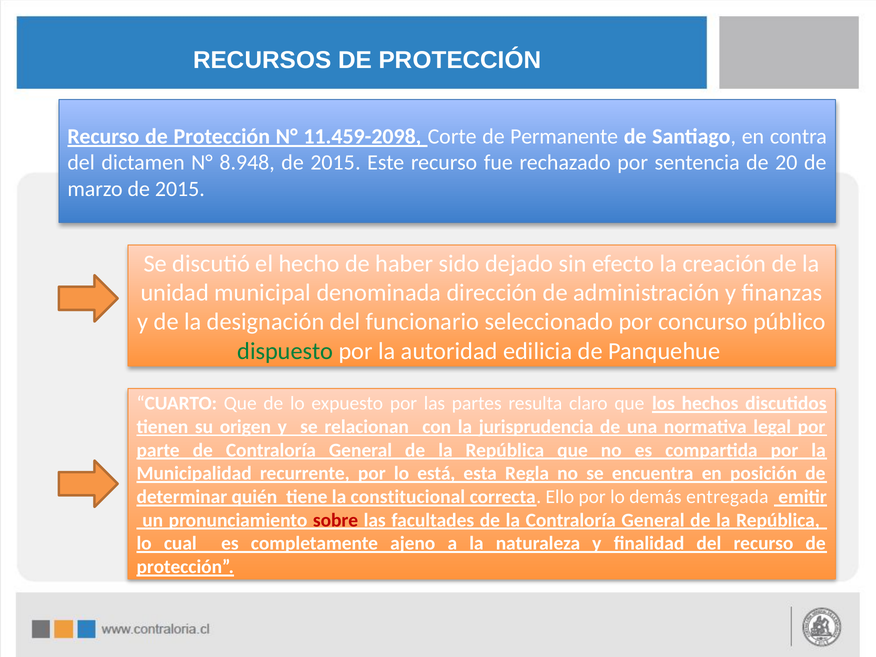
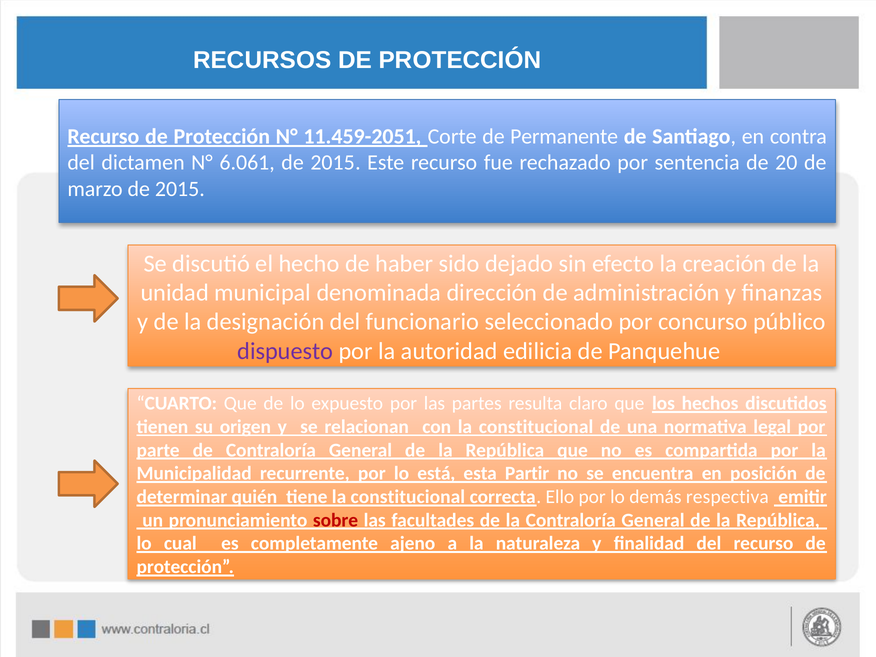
11.459-2098: 11.459-2098 -> 11.459-2051
8.948: 8.948 -> 6.061
dispuesto colour: green -> purple
con la jurisprudencia: jurisprudencia -> constitucional
Regla: Regla -> Partir
entregada: entregada -> respectiva
